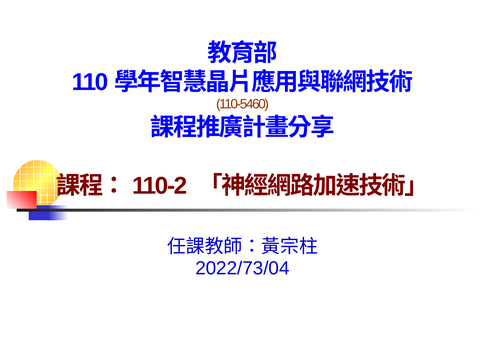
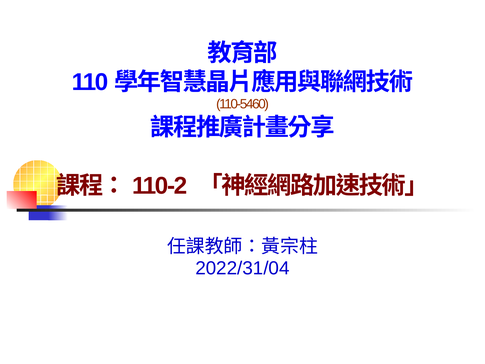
2022/73/04: 2022/73/04 -> 2022/31/04
